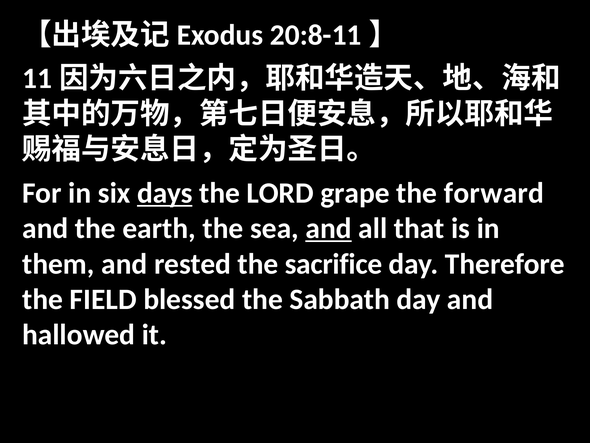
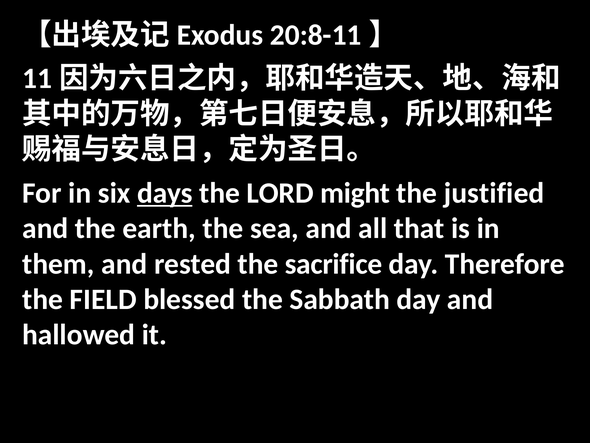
grape: grape -> might
forward: forward -> justified
and at (329, 228) underline: present -> none
